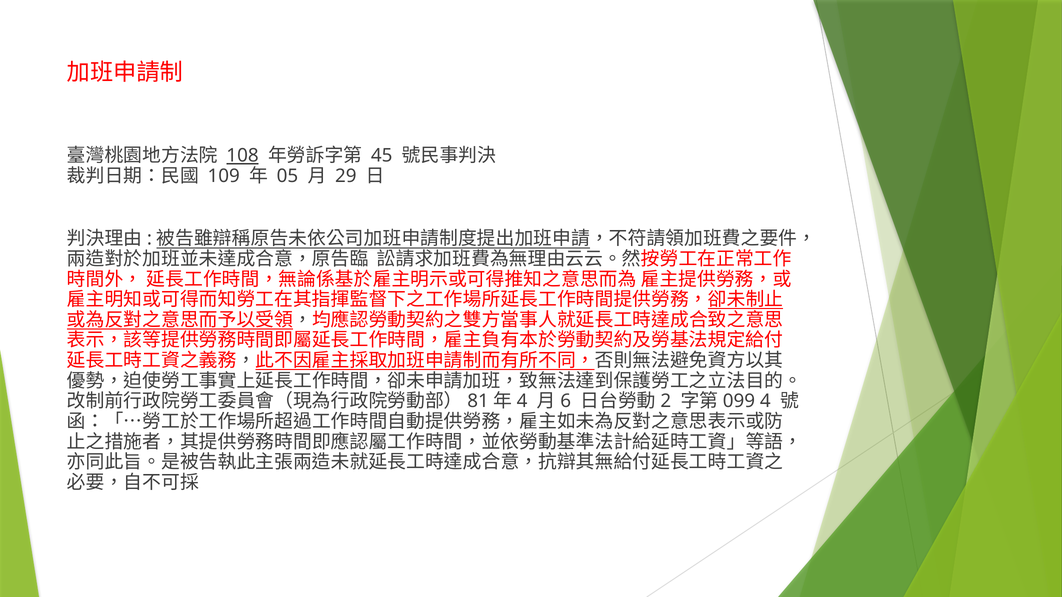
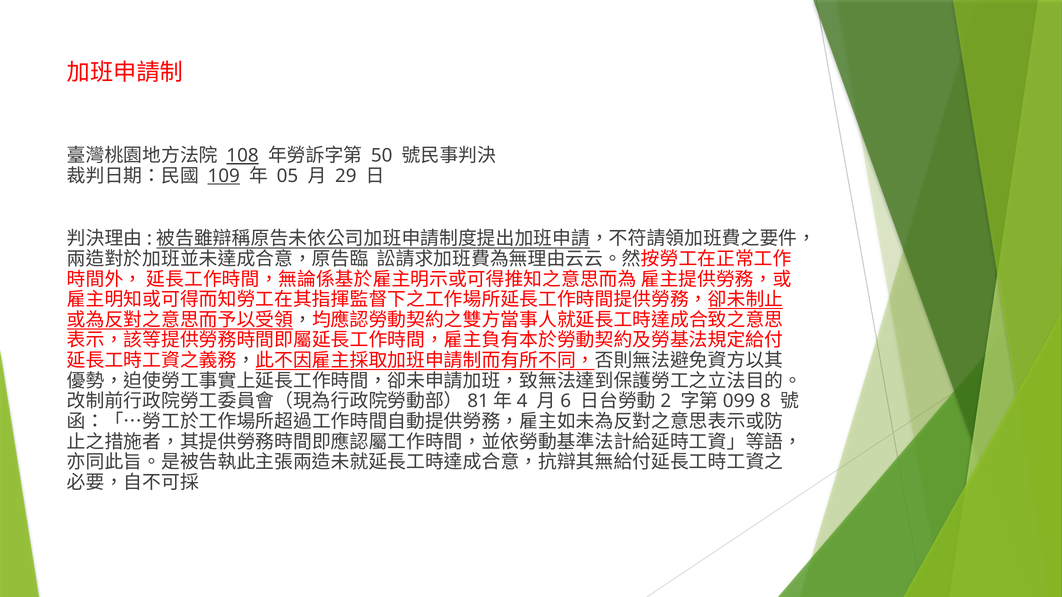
45: 45 -> 50
109 underline: none -> present
4: 4 -> 8
